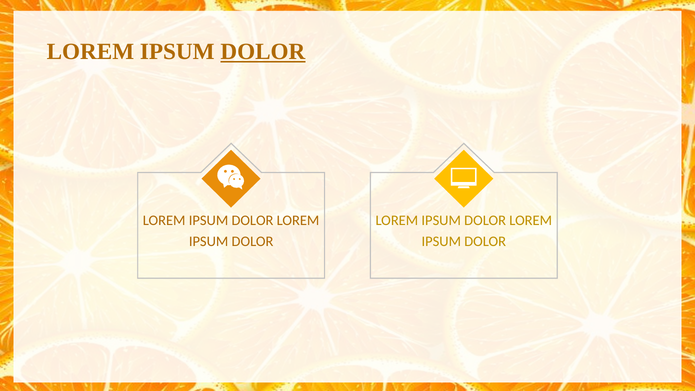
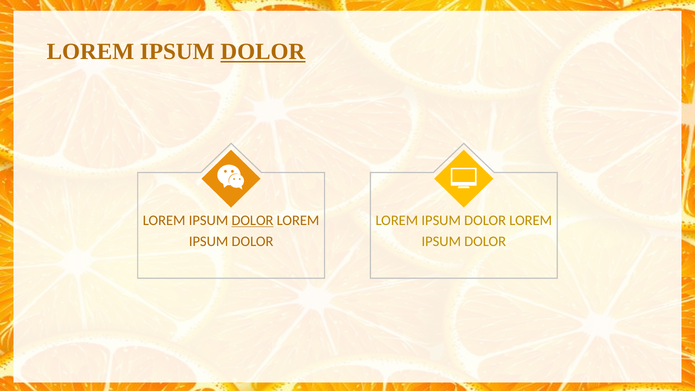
DOLOR at (252, 221) underline: none -> present
